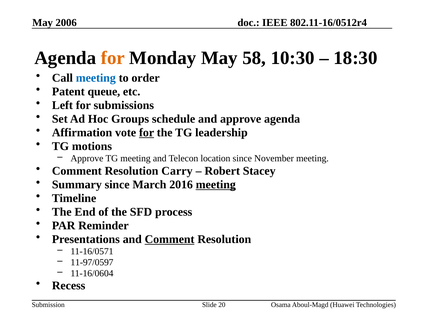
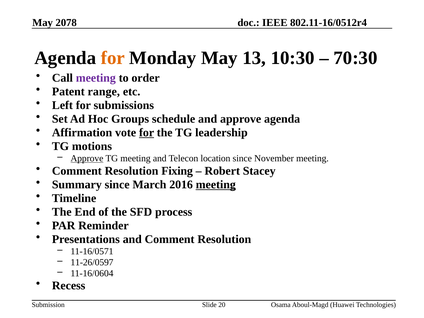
2006: 2006 -> 2078
58: 58 -> 13
18:30: 18:30 -> 70:30
meeting at (96, 78) colour: blue -> purple
queue: queue -> range
Approve at (87, 158) underline: none -> present
Carry: Carry -> Fixing
Comment at (170, 239) underline: present -> none
11-97/0597: 11-97/0597 -> 11-26/0597
